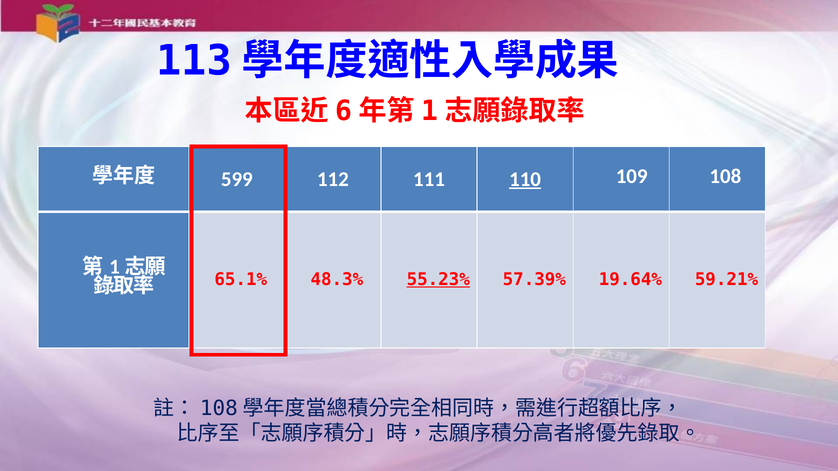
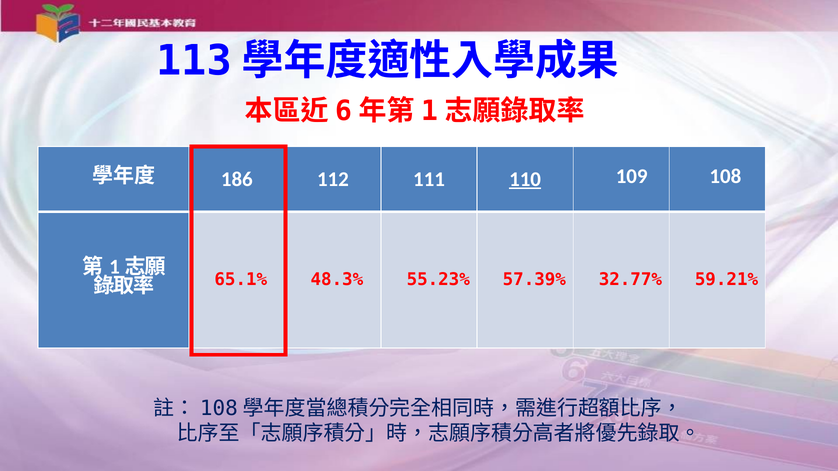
599: 599 -> 186
55.23% underline: present -> none
19.64%: 19.64% -> 32.77%
